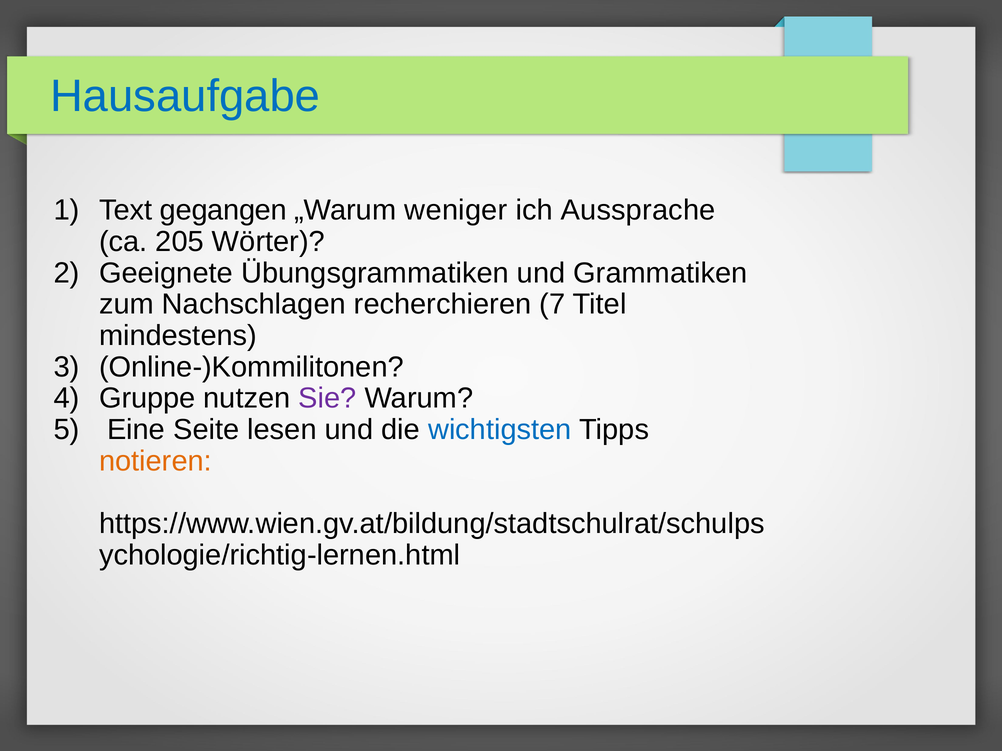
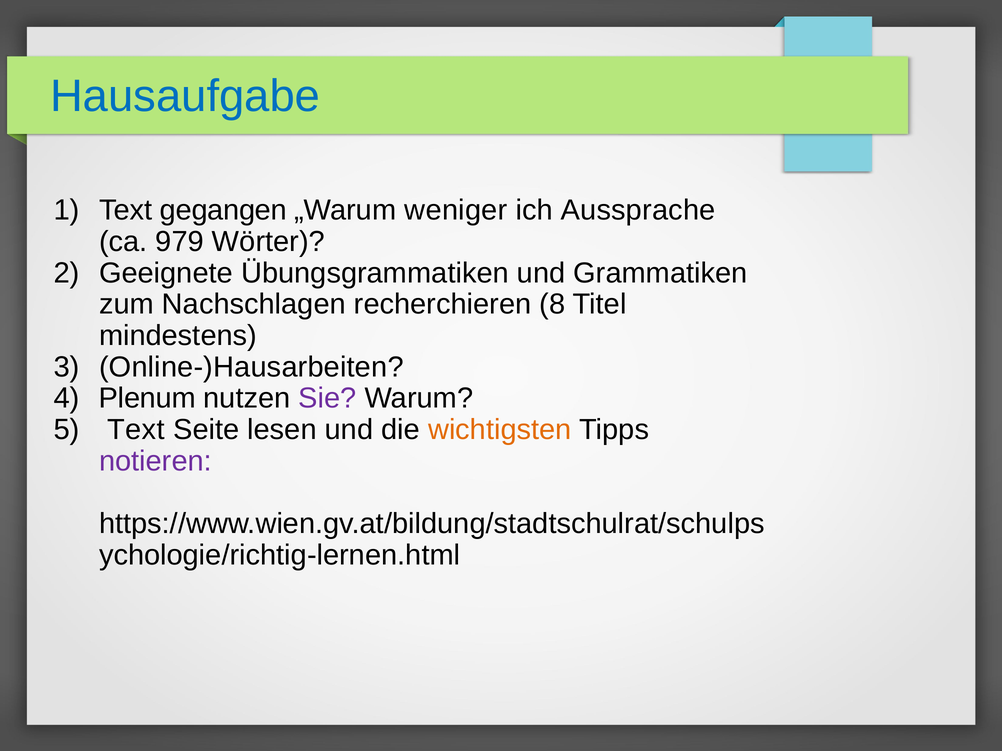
205: 205 -> 979
7: 7 -> 8
Online-)Kommilitonen: Online-)Kommilitonen -> Online-)Hausarbeiten
Gruppe: Gruppe -> Plenum
5 Eine: Eine -> Text
wichtigsten colour: blue -> orange
notieren colour: orange -> purple
